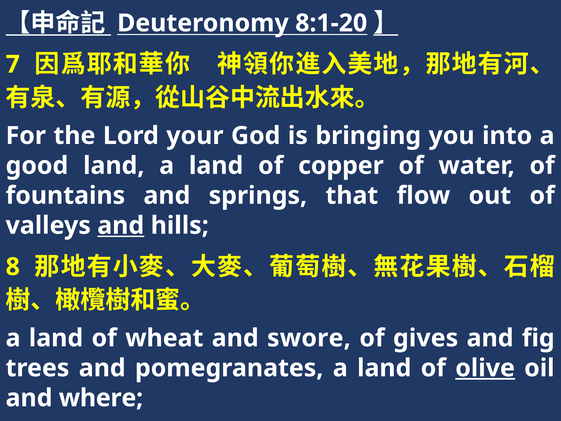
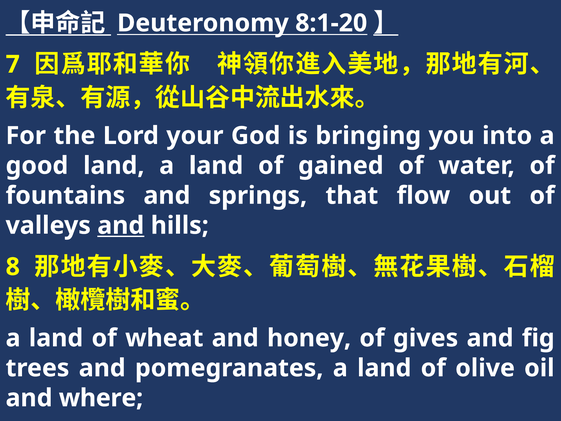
copper: copper -> gained
swore: swore -> honey
olive underline: present -> none
